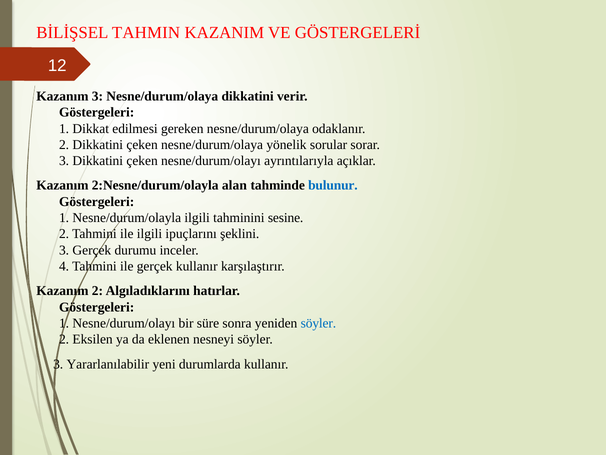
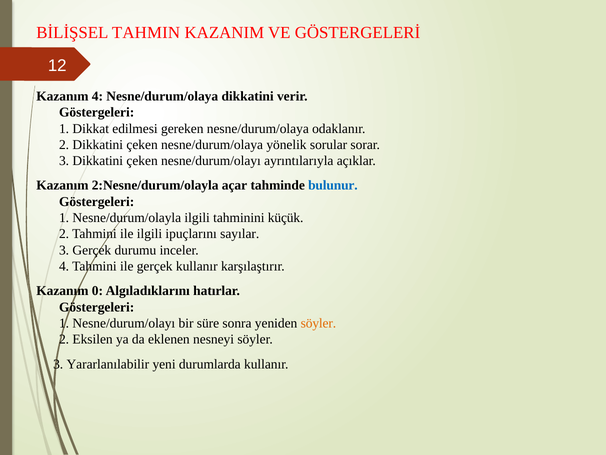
Kazanım 3: 3 -> 4
alan: alan -> açar
sesine: sesine -> küçük
şeklini: şeklini -> sayılar
Kazanım 2: 2 -> 0
söyler at (318, 323) colour: blue -> orange
